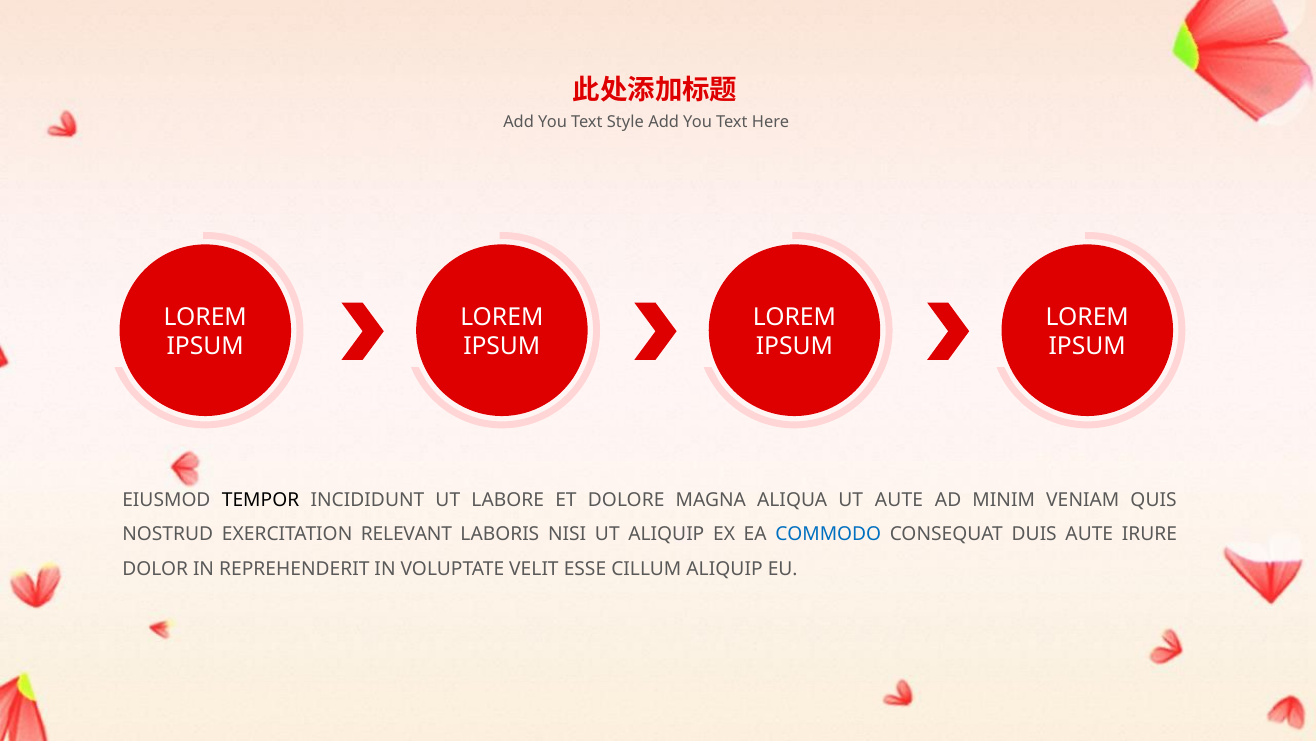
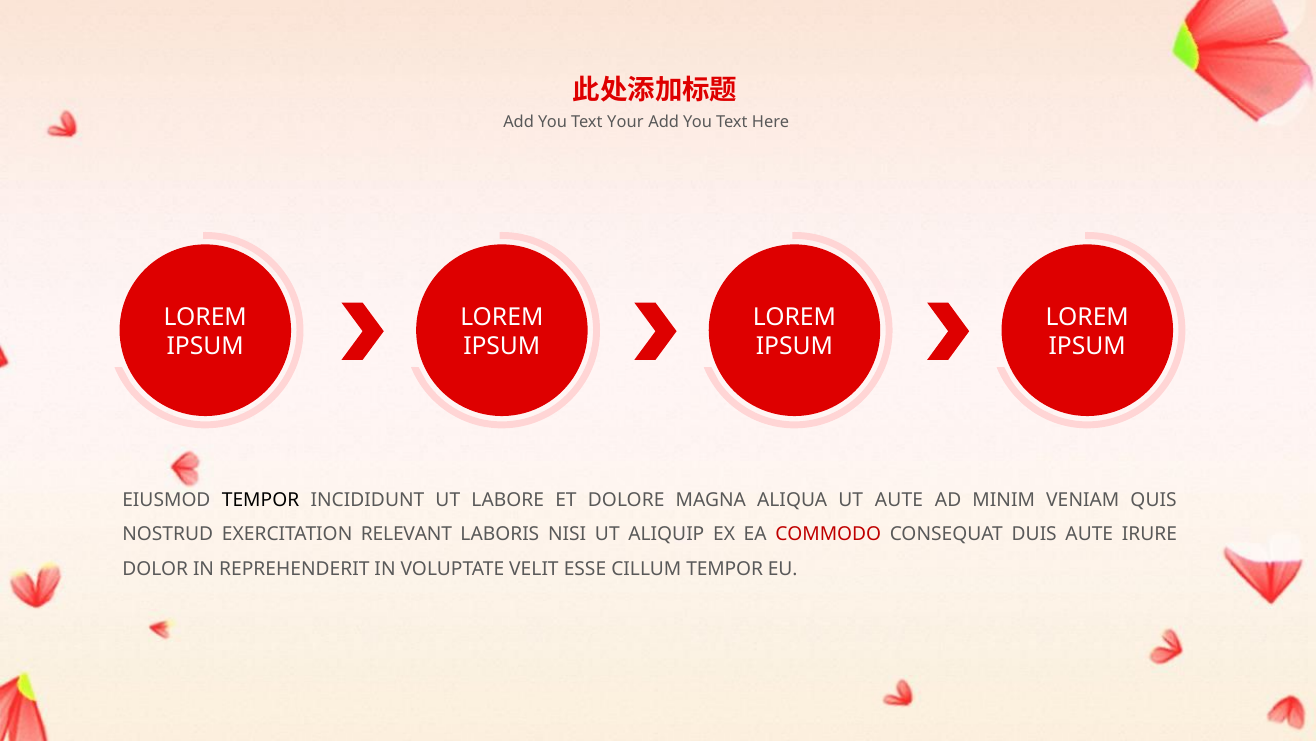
Style: Style -> Your
COMMODO colour: blue -> red
CILLUM ALIQUIP: ALIQUIP -> TEMPOR
